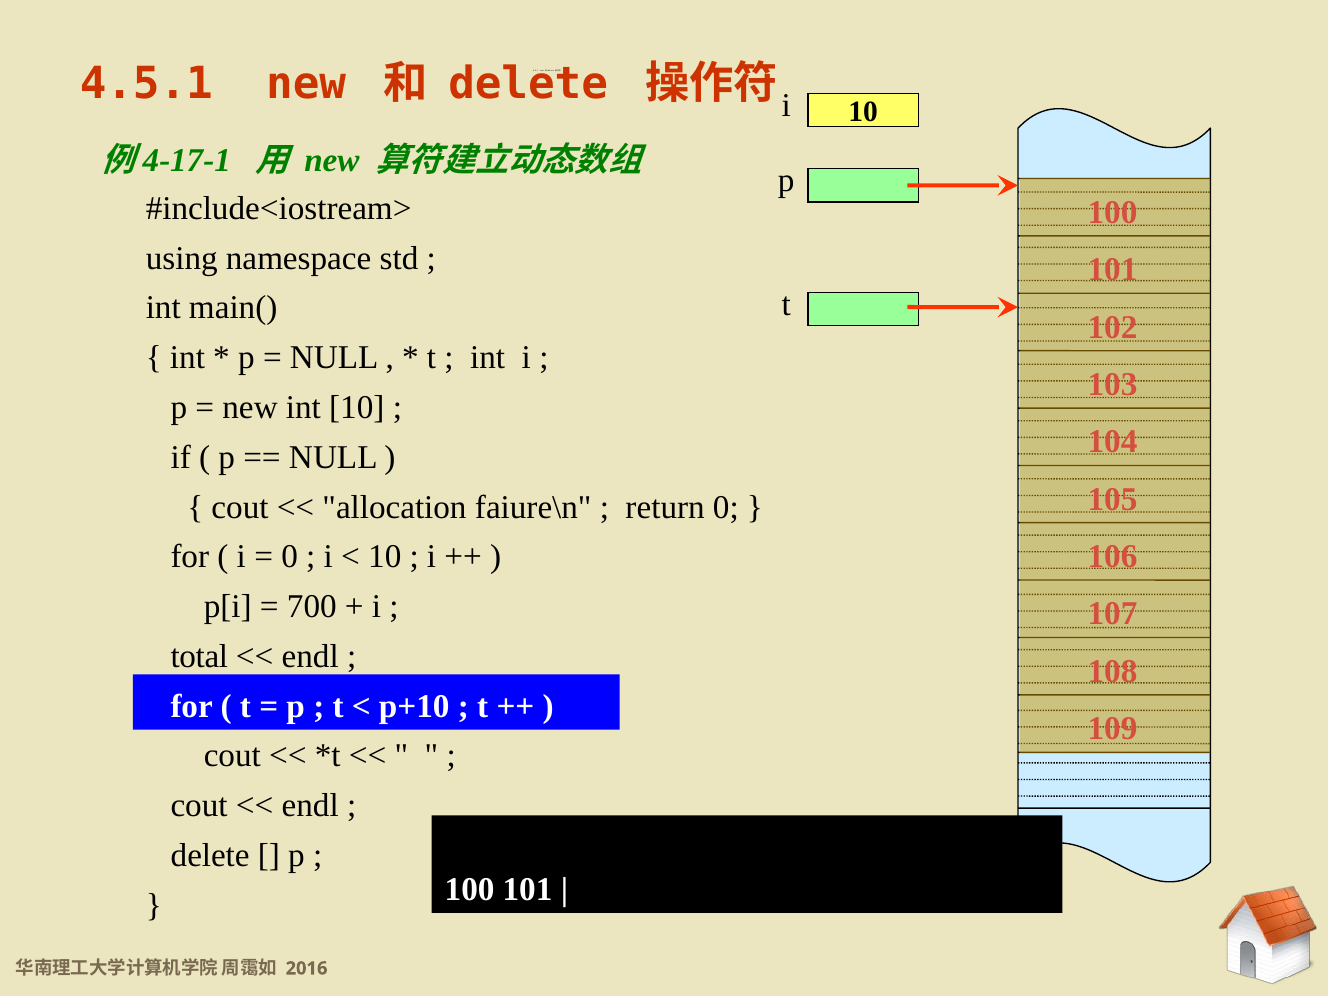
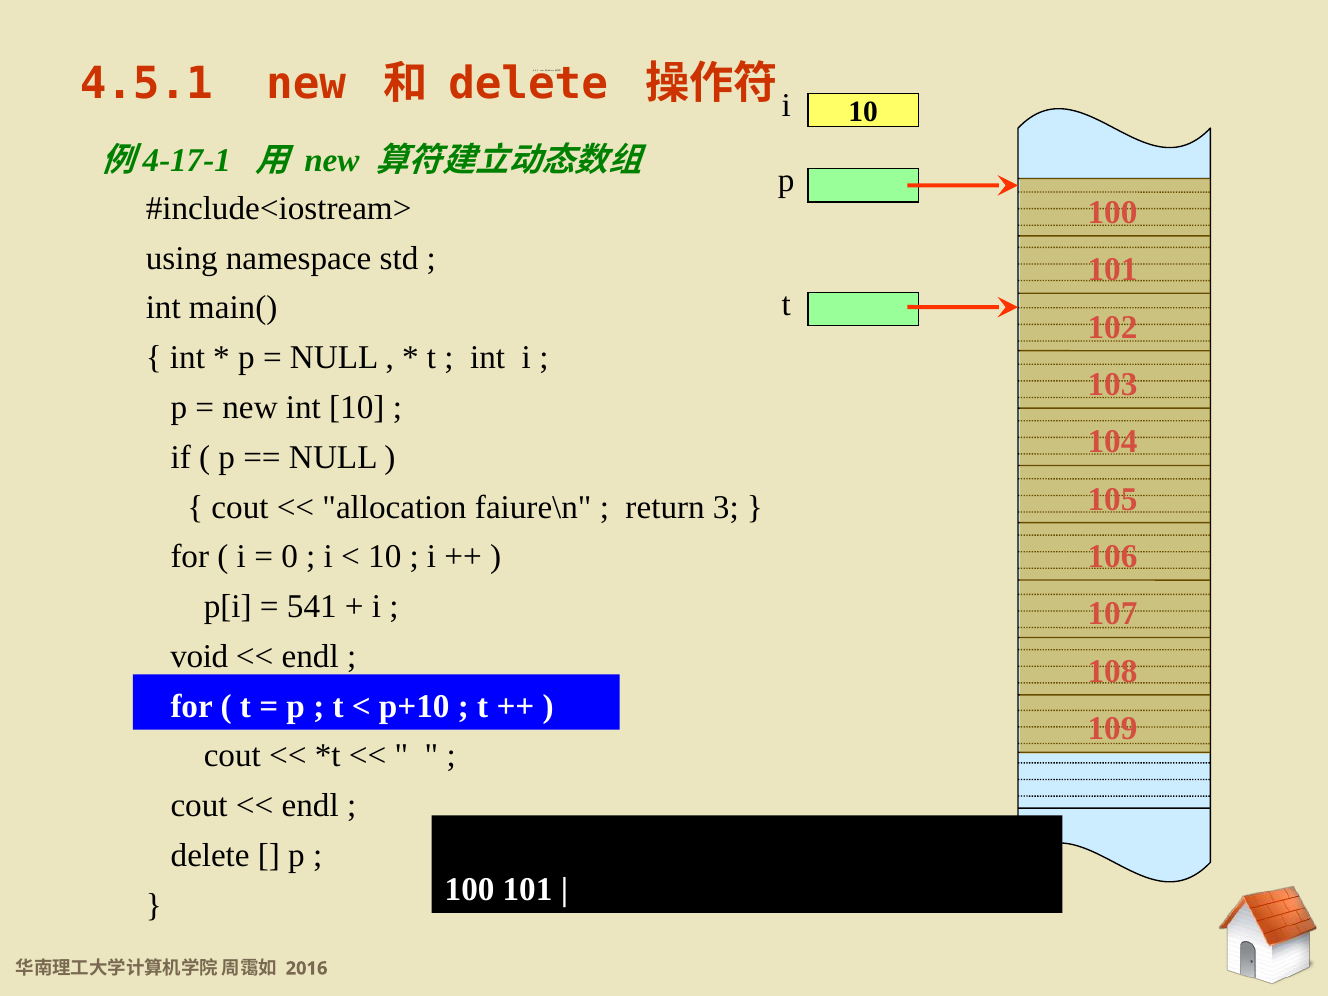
return 0: 0 -> 3
700: 700 -> 541
total: total -> void
